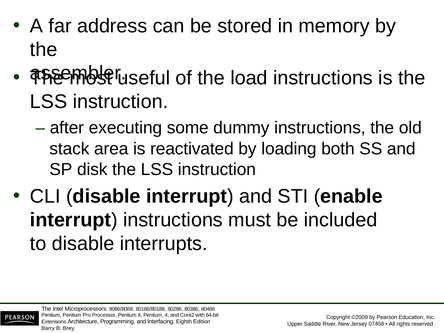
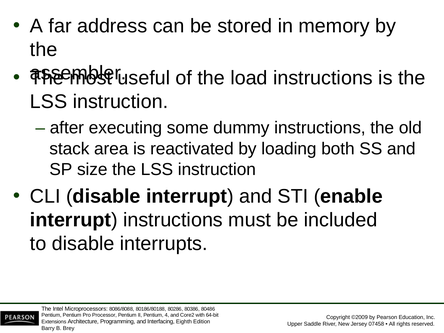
disk: disk -> size
